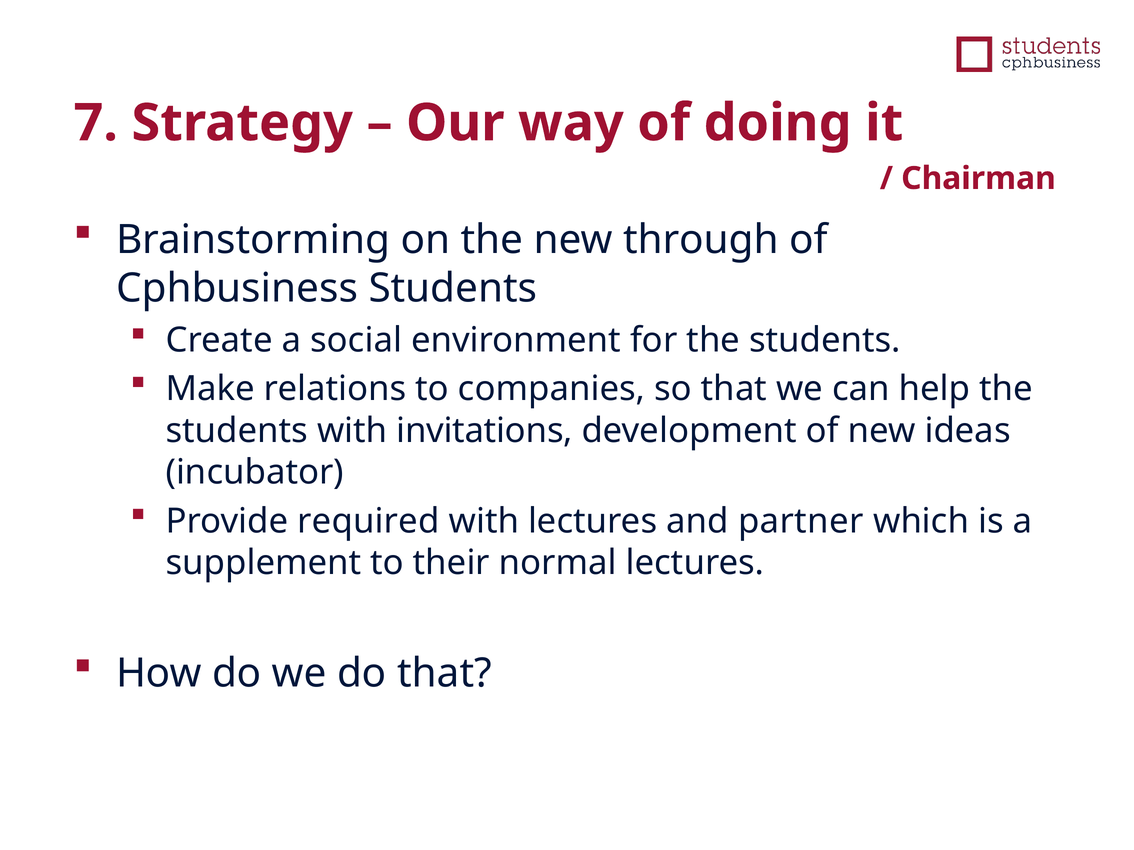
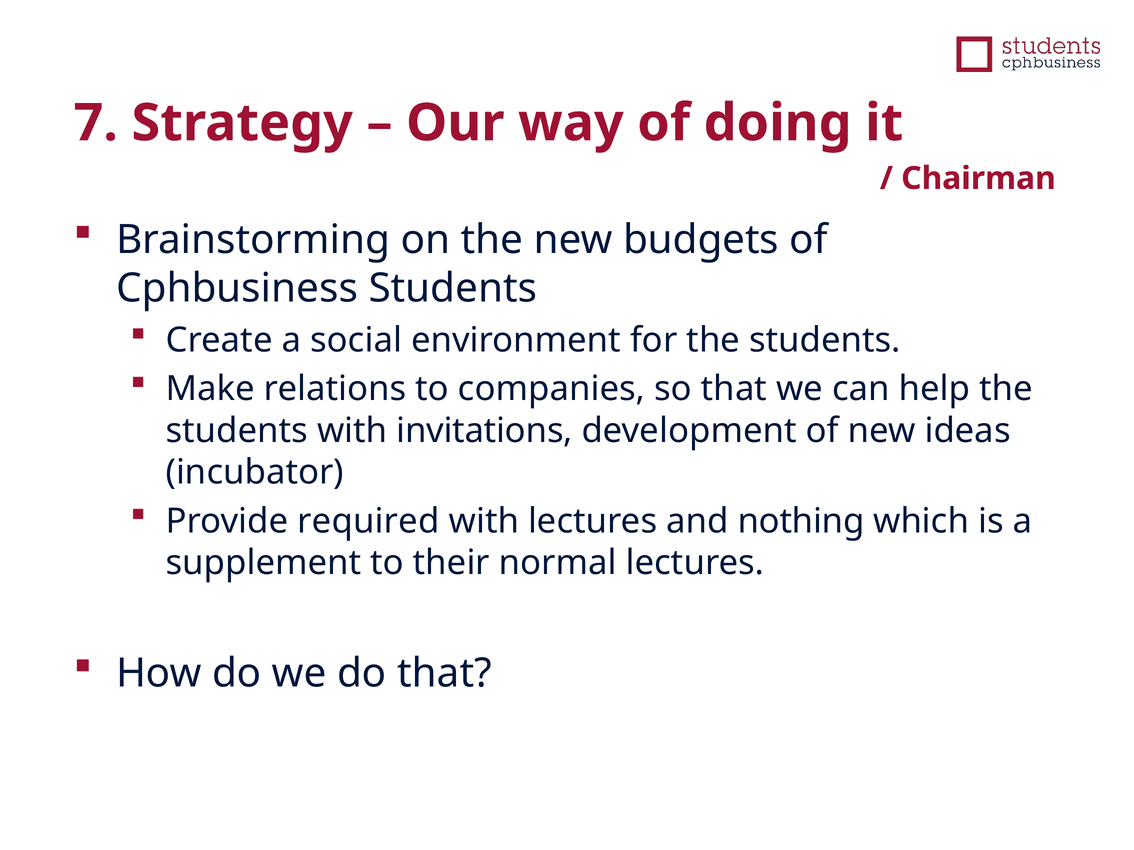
through: through -> budgets
partner: partner -> nothing
